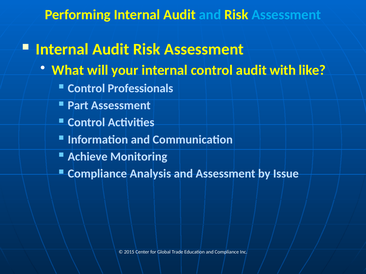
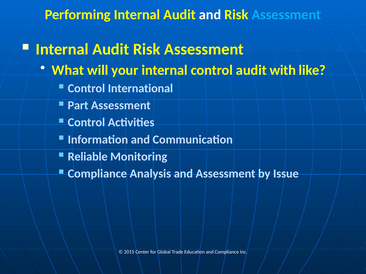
and at (210, 15) colour: light blue -> white
Professionals: Professionals -> International
Achieve: Achieve -> Reliable
